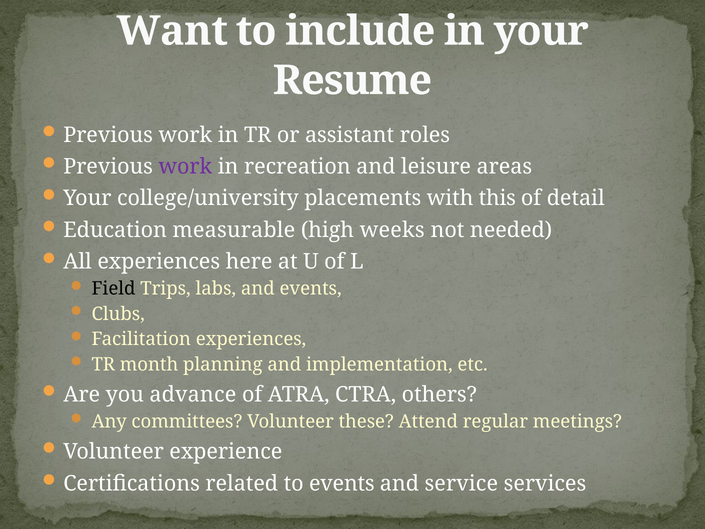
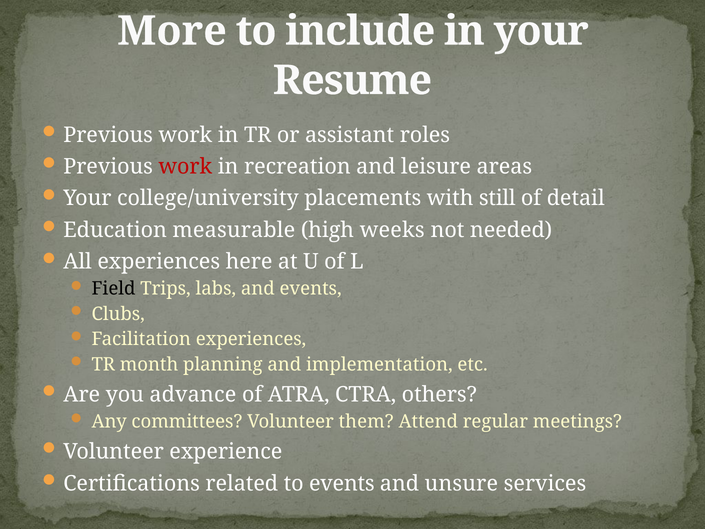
Want: Want -> More
work at (185, 167) colour: purple -> red
this: this -> still
these: these -> them
service: service -> unsure
